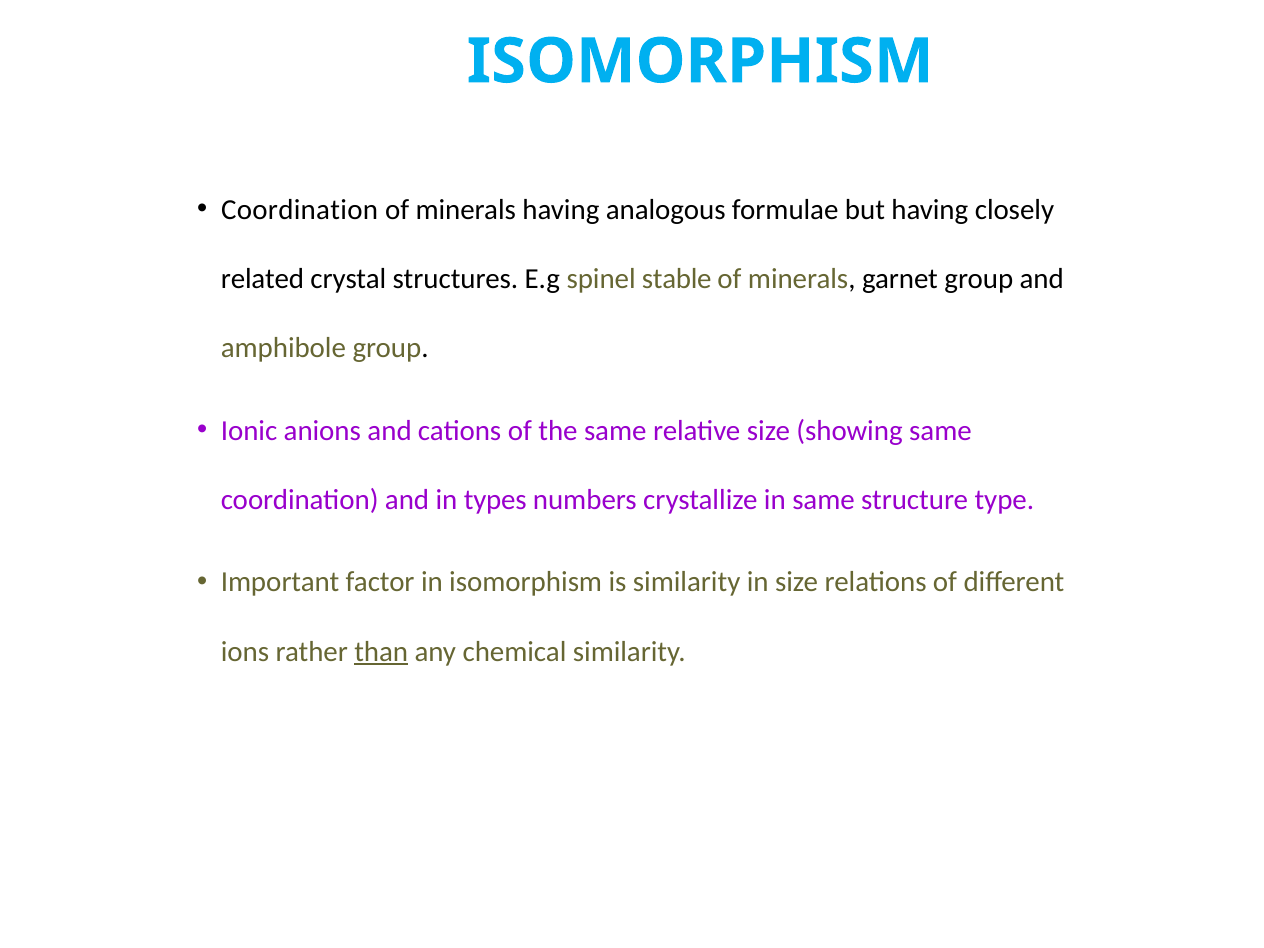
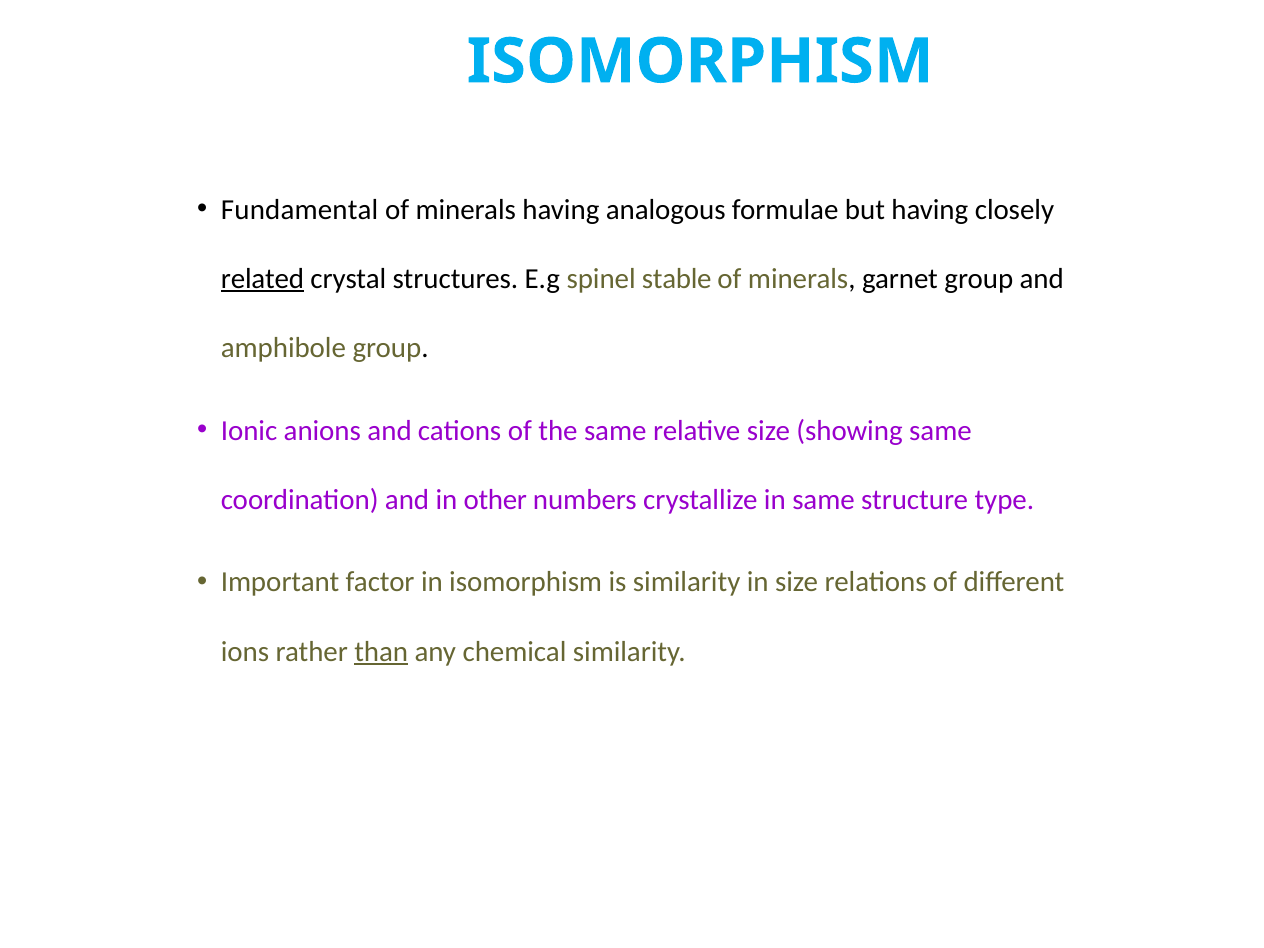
Coordination at (300, 210): Coordination -> Fundamental
related underline: none -> present
types: types -> other
